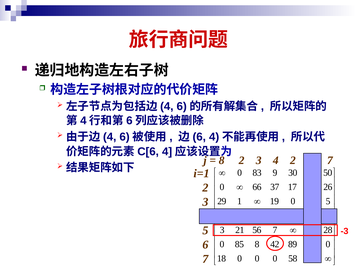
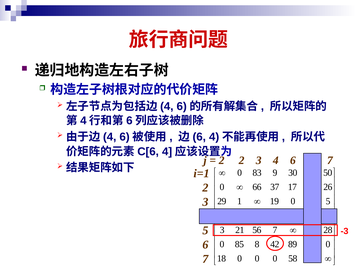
8 at (222, 161): 8 -> 2
4 2: 2 -> 6
